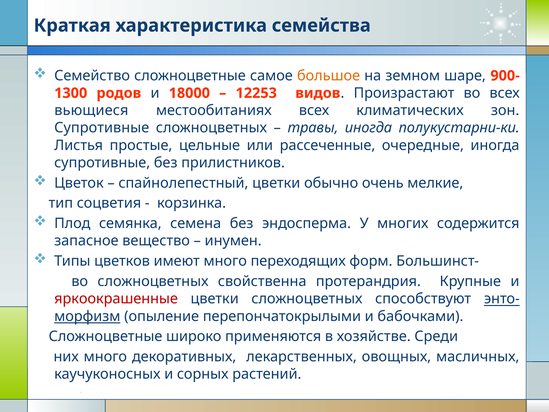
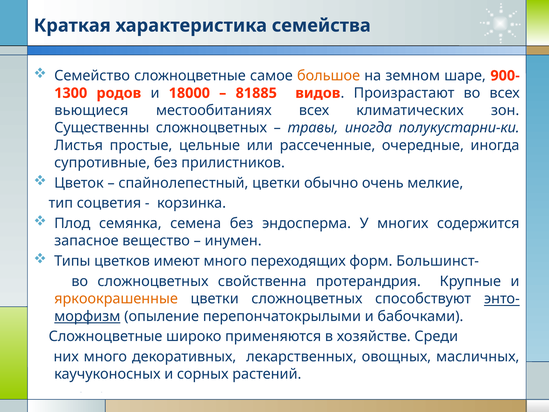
12253: 12253 -> 81885
Супротивные at (102, 128): Супротивные -> Существенны
яркоокрашенные colour: red -> orange
